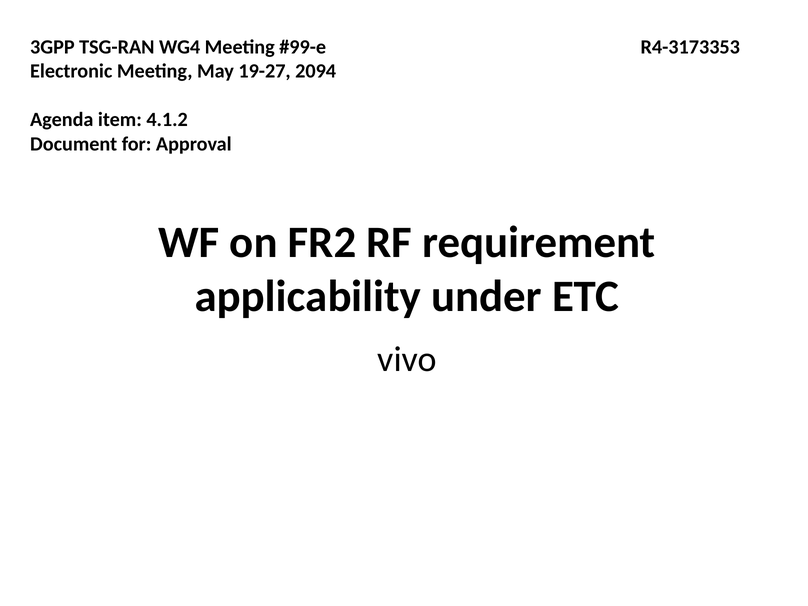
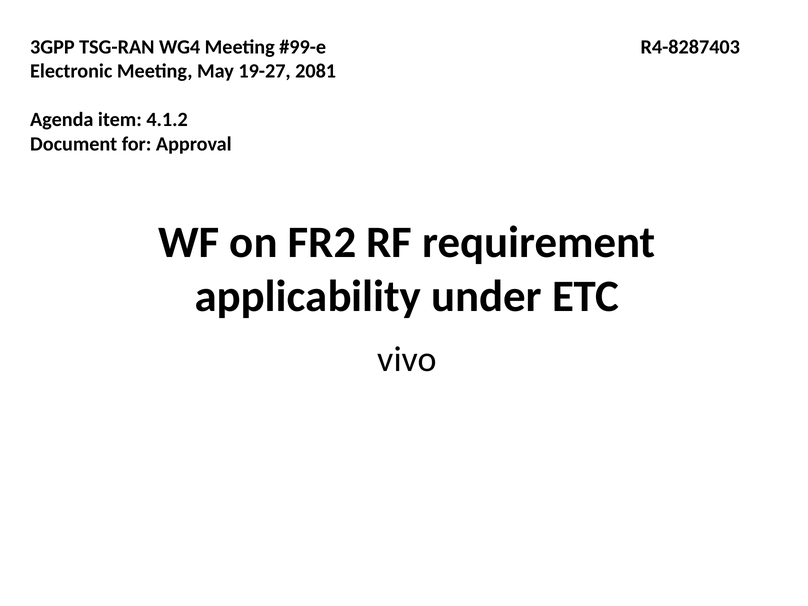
R4-3173353: R4-3173353 -> R4-8287403
2094: 2094 -> 2081
